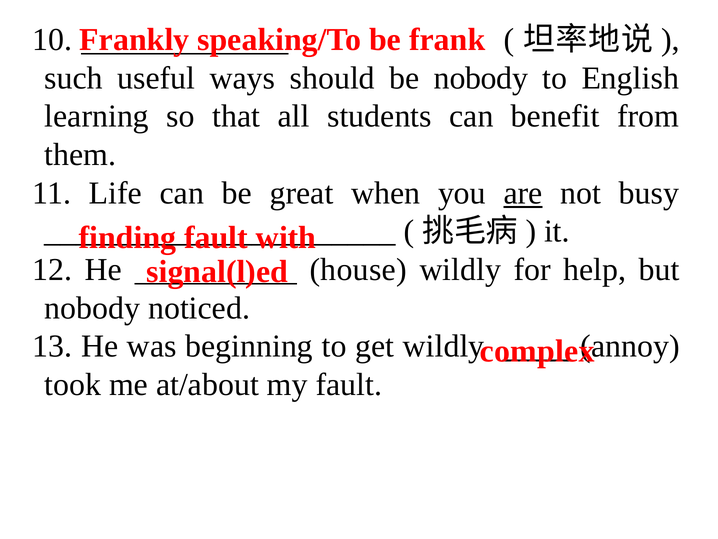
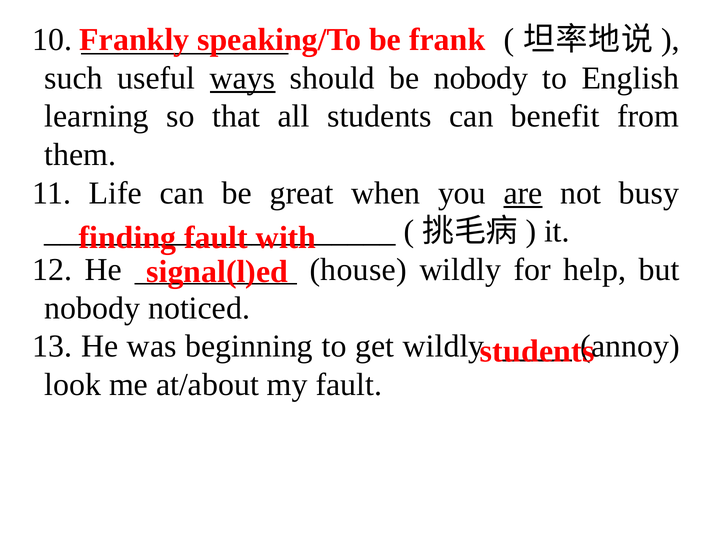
ways underline: none -> present
complex at (537, 351): complex -> students
took: took -> look
